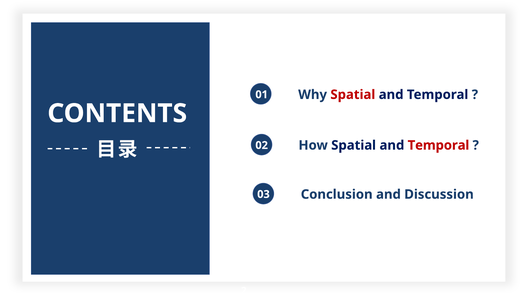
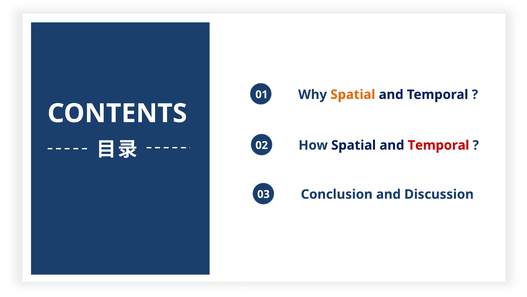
Spatial at (353, 94) colour: red -> orange
